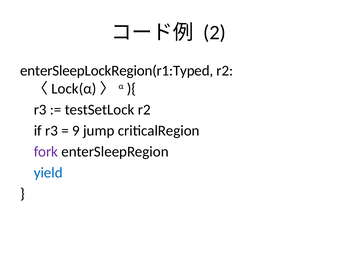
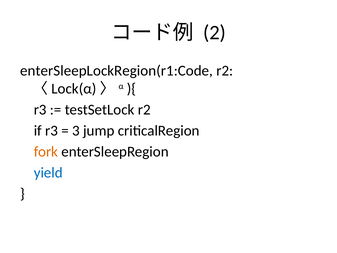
enterSleepLockRegion(r1:Typed: enterSleepLockRegion(r1:Typed -> enterSleepLockRegion(r1:Code
9: 9 -> 3
fork colour: purple -> orange
